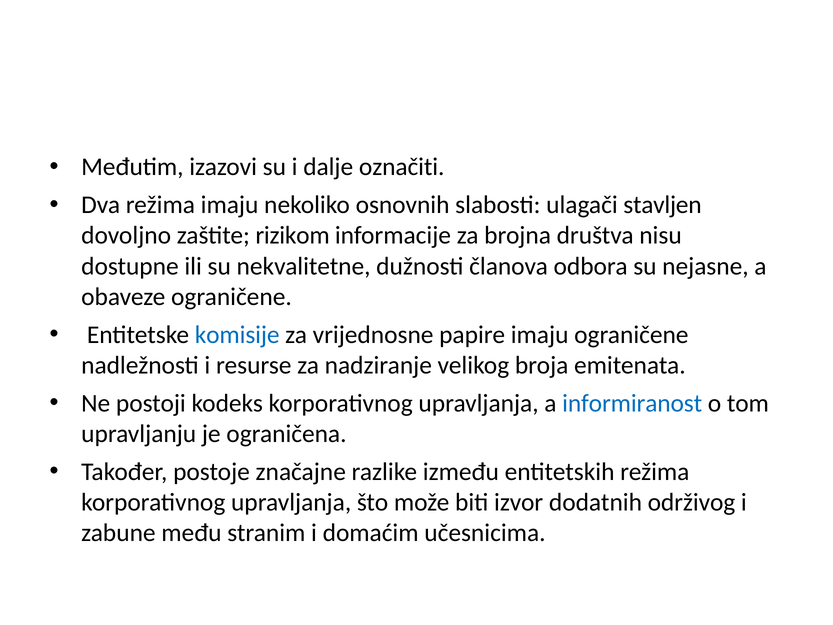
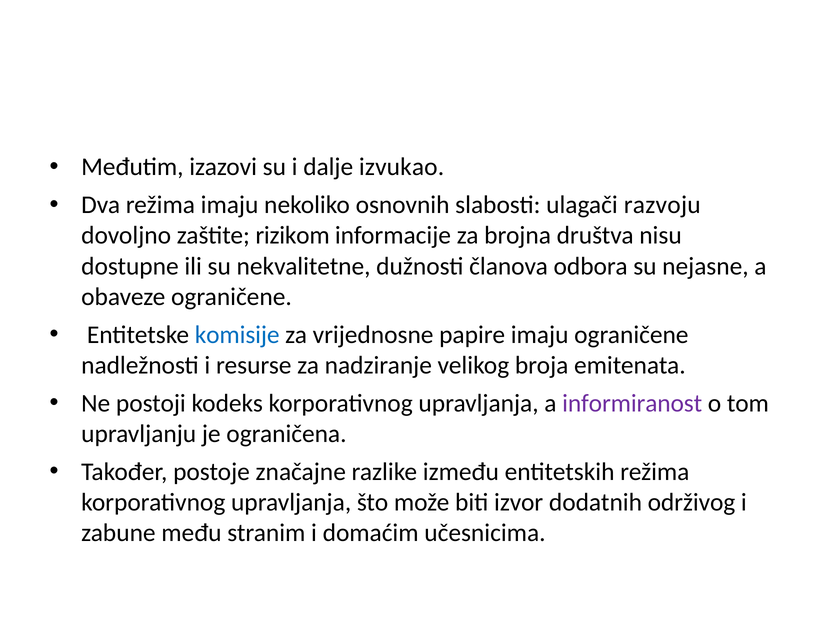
označiti: označiti -> izvukao
stavljen: stavljen -> razvoju
informiranost colour: blue -> purple
